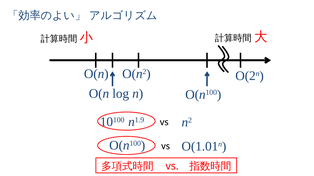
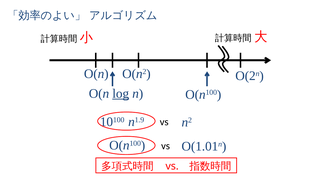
log underline: none -> present
